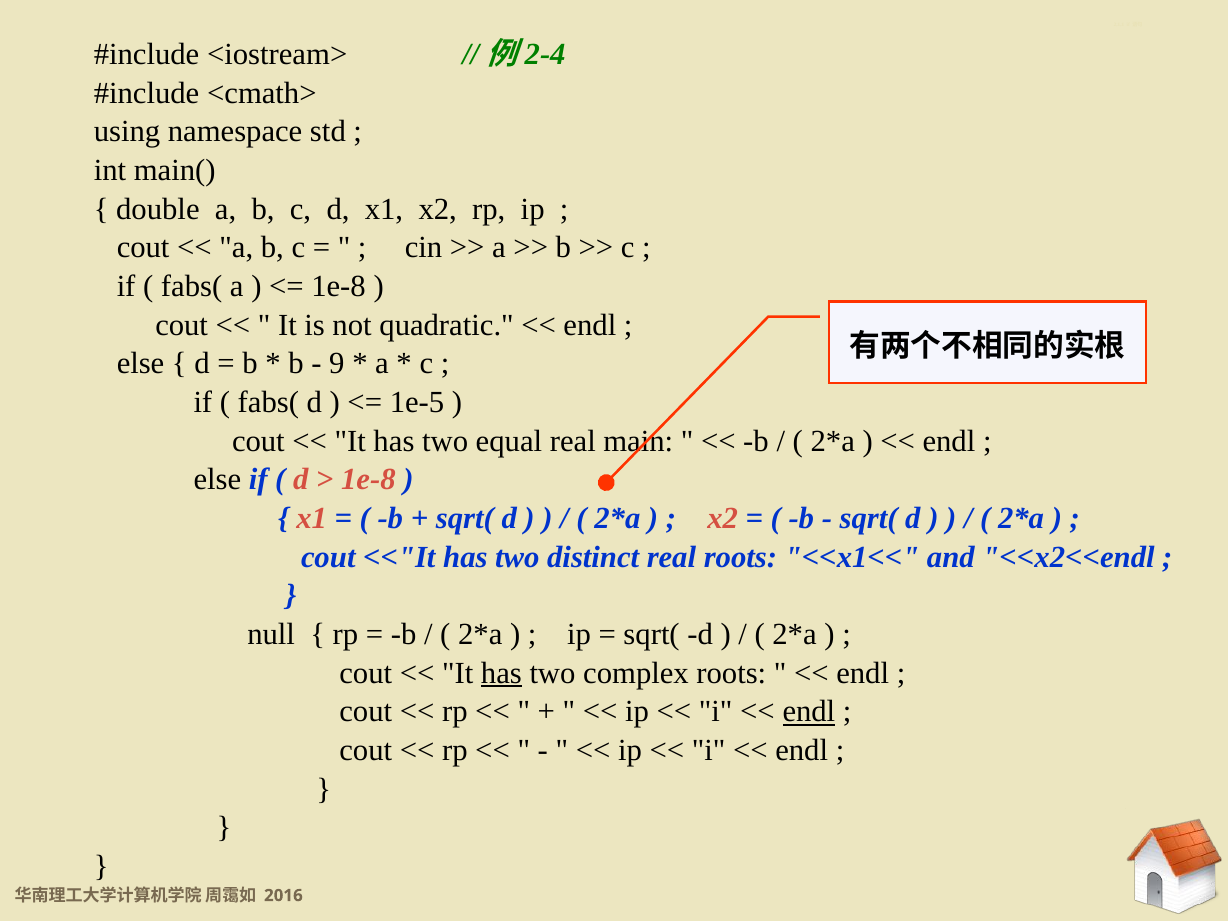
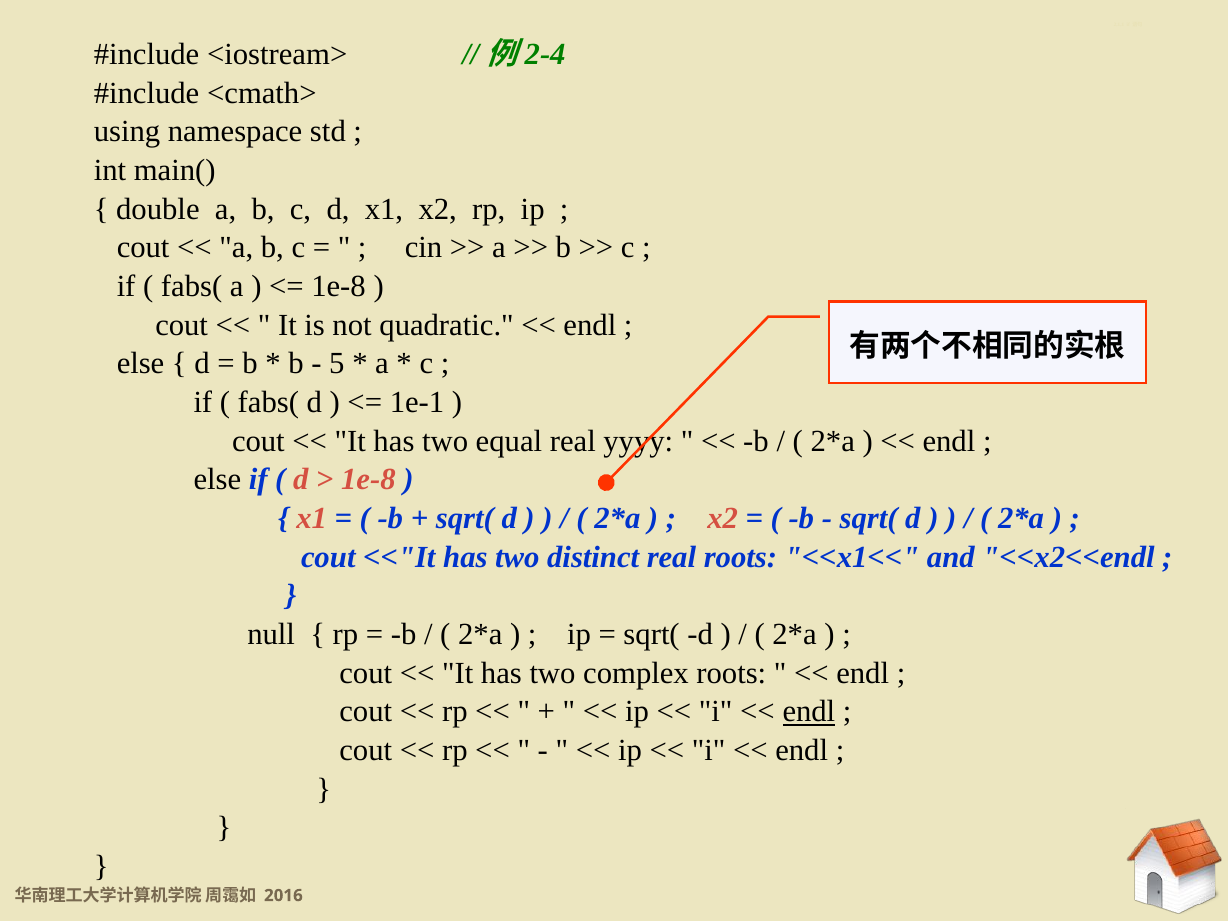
9: 9 -> 5
1e-5: 1e-5 -> 1e-1
main: main -> yyyy
has at (501, 673) underline: present -> none
